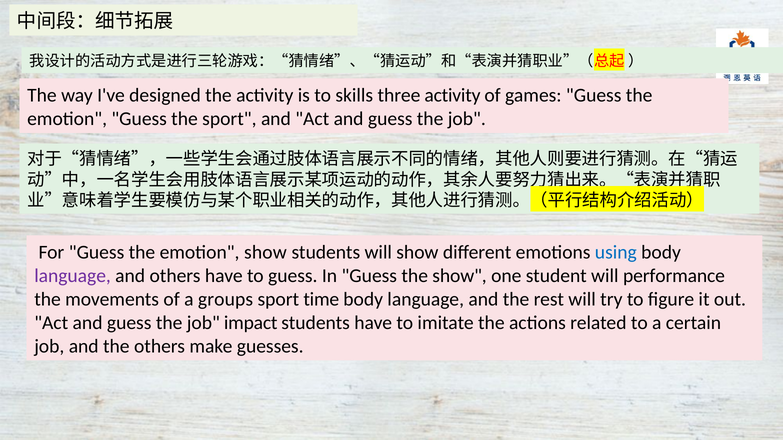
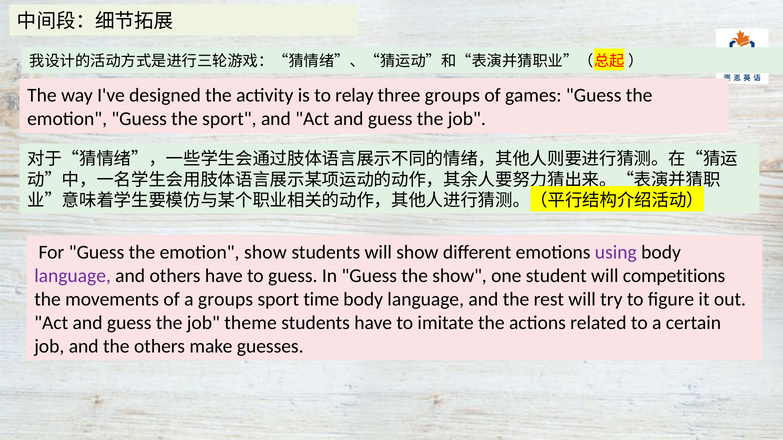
skills: skills -> relay
three activity: activity -> groups
using colour: blue -> purple
performance: performance -> competitions
impact: impact -> theme
